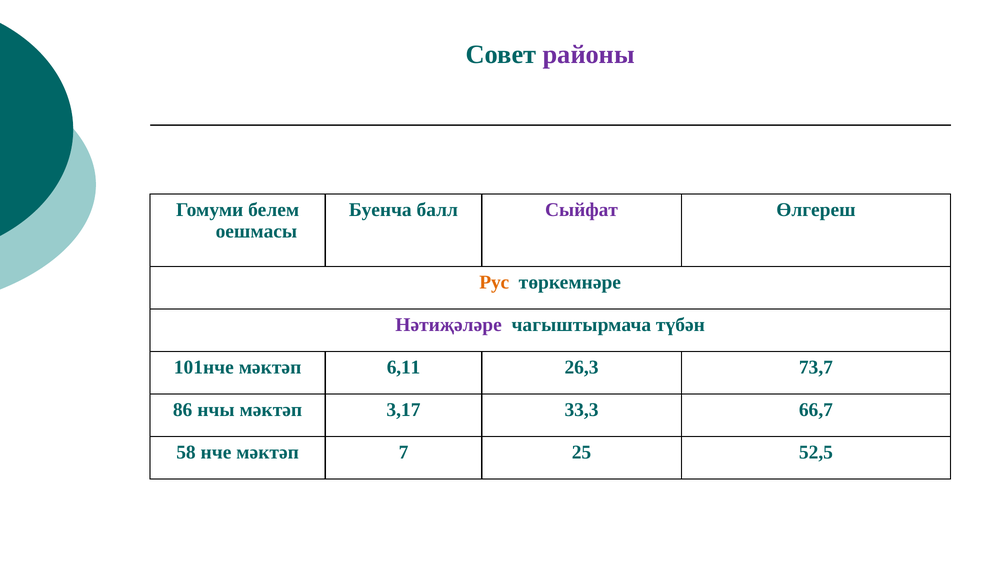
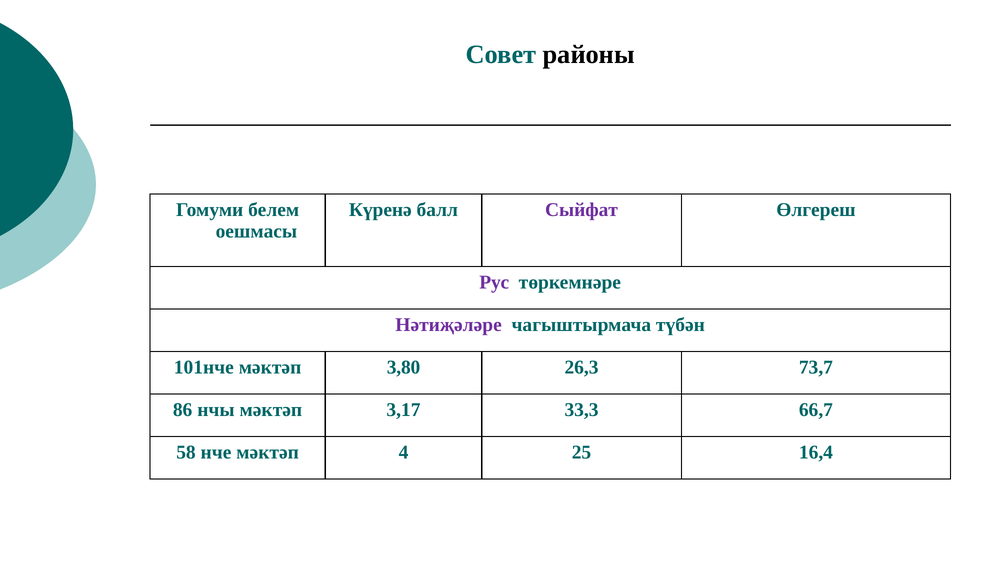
районы colour: purple -> black
Буенча: Буенча -> Күренә
Рус colour: orange -> purple
6,11: 6,11 -> 3,80
7: 7 -> 4
52,5: 52,5 -> 16,4
